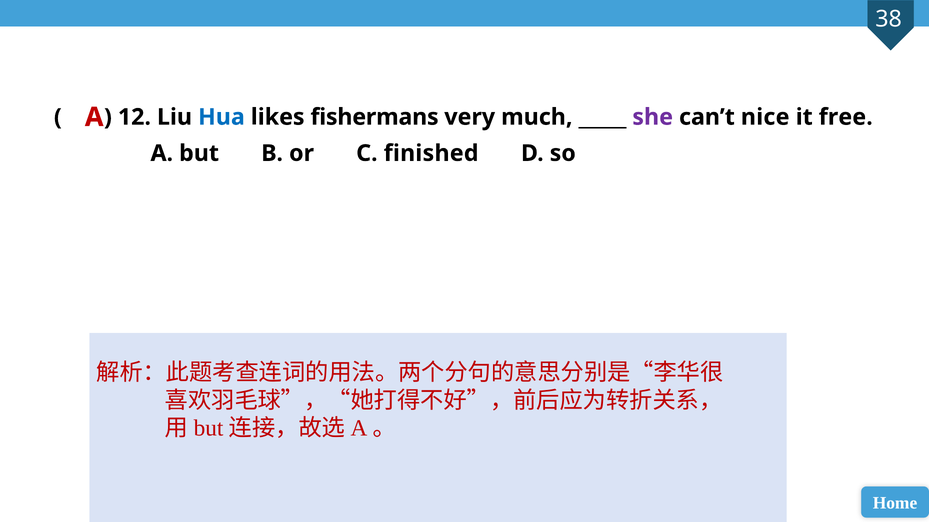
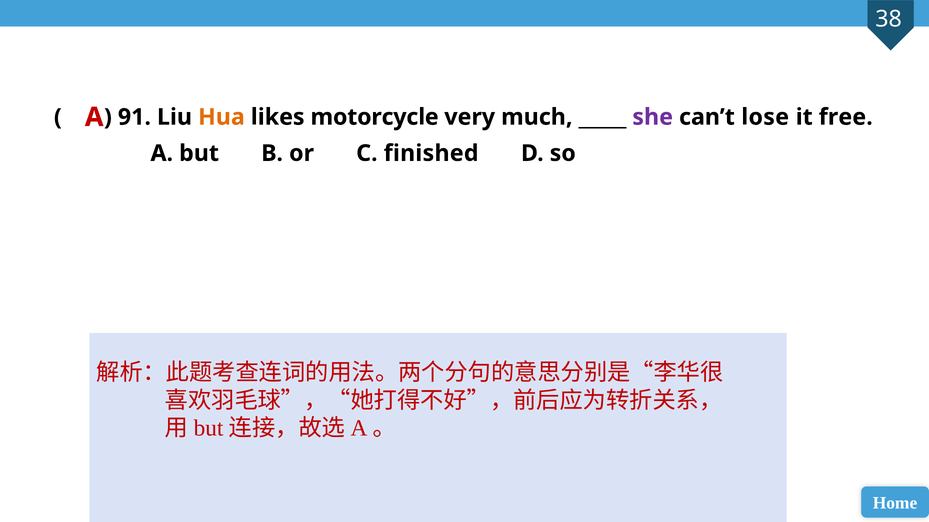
12: 12 -> 91
Hua colour: blue -> orange
fishermans: fishermans -> motorcycle
nice: nice -> lose
